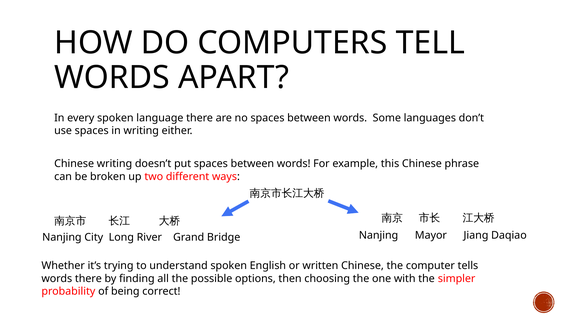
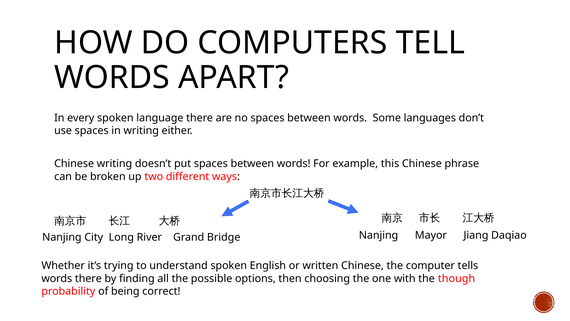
simpler: simpler -> though
